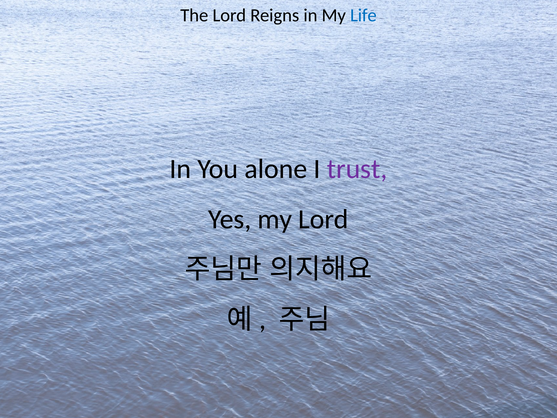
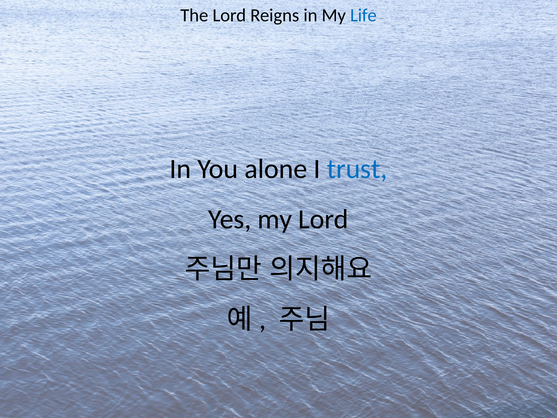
trust colour: purple -> blue
